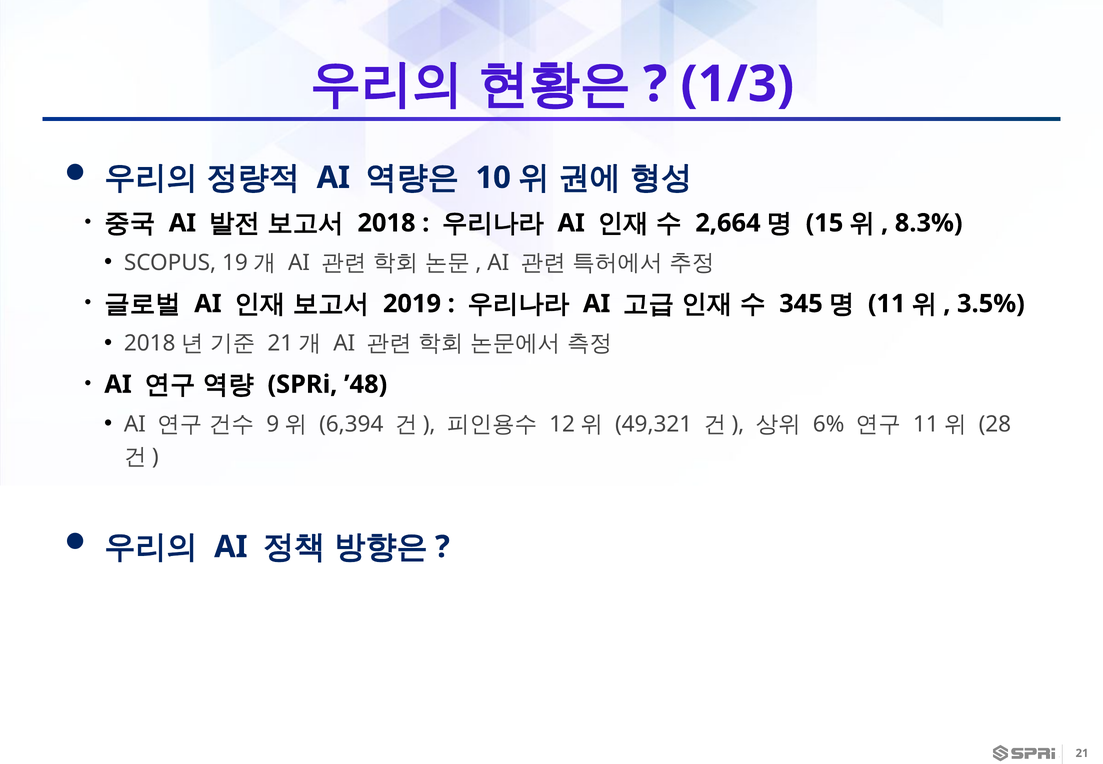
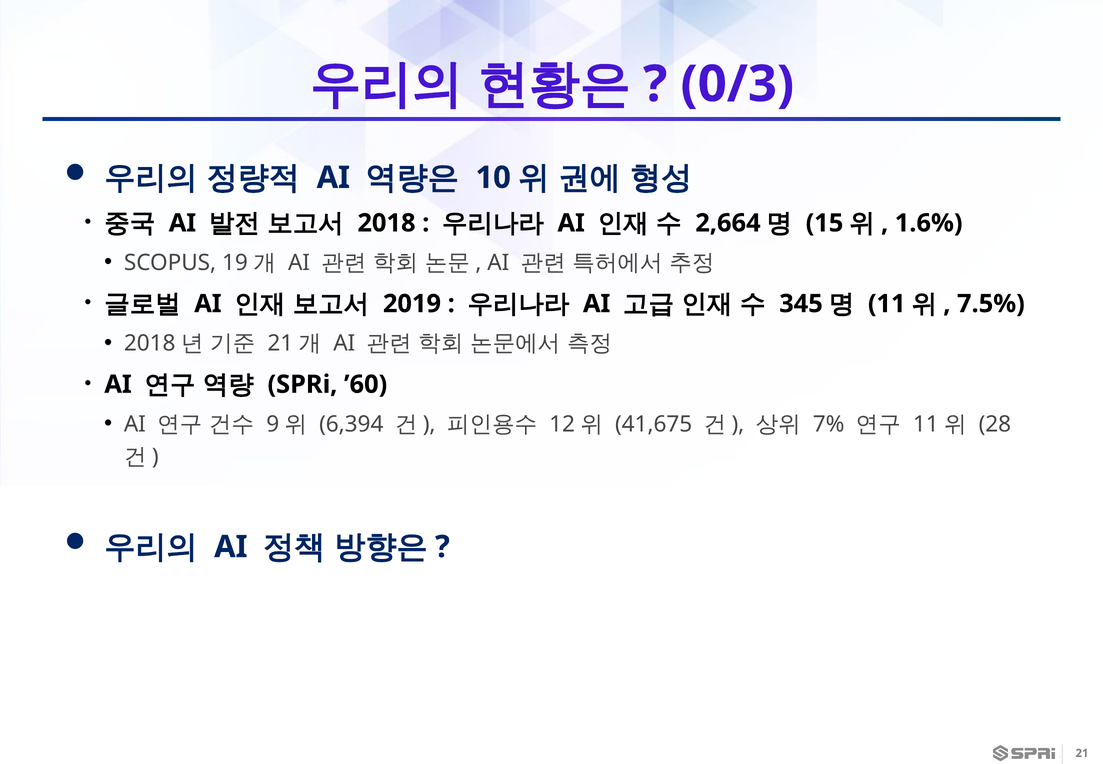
1/3: 1/3 -> 0/3
8.3%: 8.3% -> 1.6%
3.5%: 3.5% -> 7.5%
’48: ’48 -> ’60
49,321: 49,321 -> 41,675
6%: 6% -> 7%
